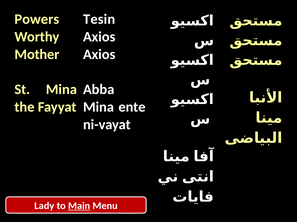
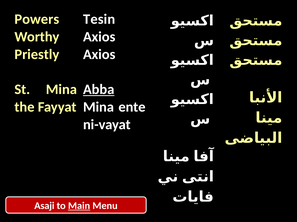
Mother: Mother -> Priestly
Abba underline: none -> present
Lady: Lady -> Asaji
